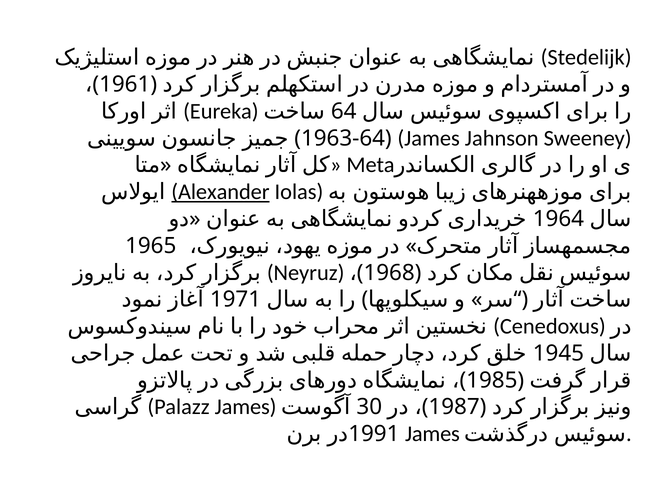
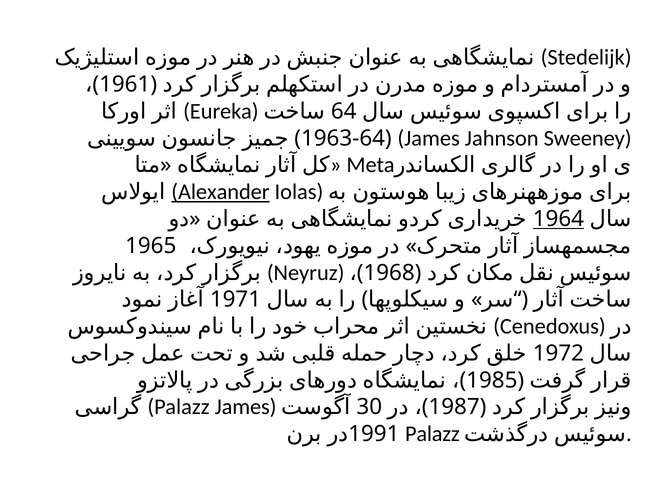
1964 underline: none -> present
1945: 1945 -> 1972
James at (432, 434): James -> Palazz
